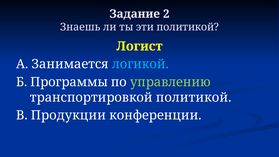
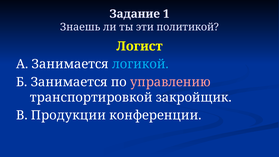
2: 2 -> 1
Б Программы: Программы -> Занимается
управлению colour: light green -> pink
транспортировкой политикой: политикой -> закройщик
